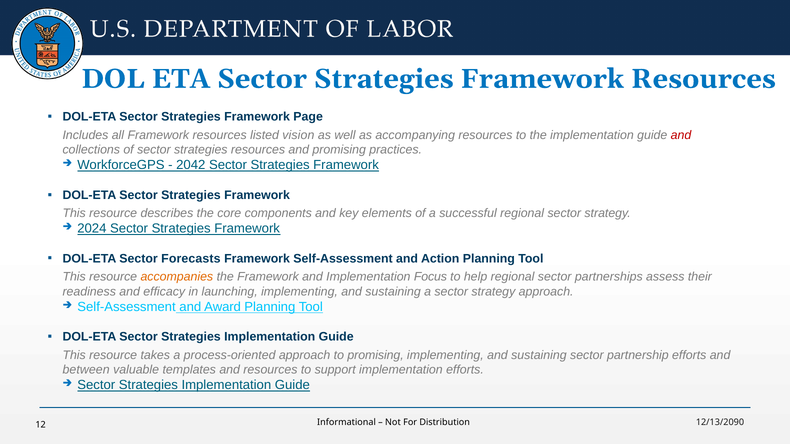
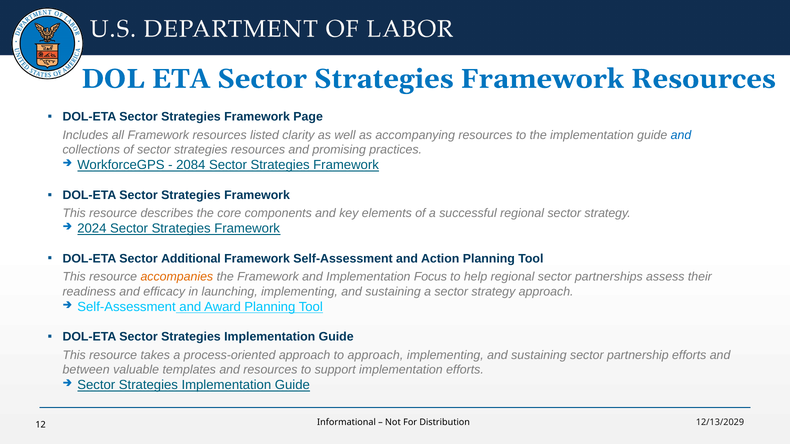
vision: vision -> clarity
and at (681, 135) colour: red -> blue
2042: 2042 -> 2084
Forecasts: Forecasts -> Additional
to promising: promising -> approach
12/13/2090: 12/13/2090 -> 12/13/2029
